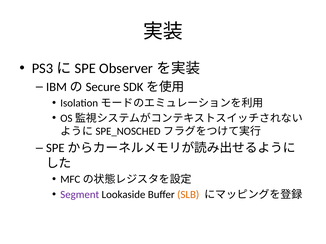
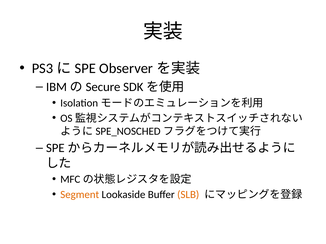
Segment colour: purple -> orange
